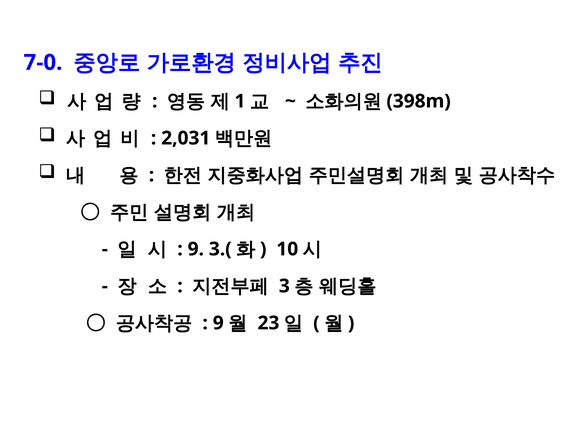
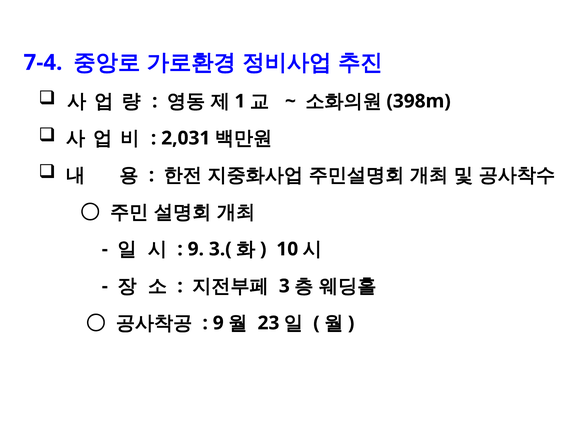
7-0: 7-0 -> 7-4
